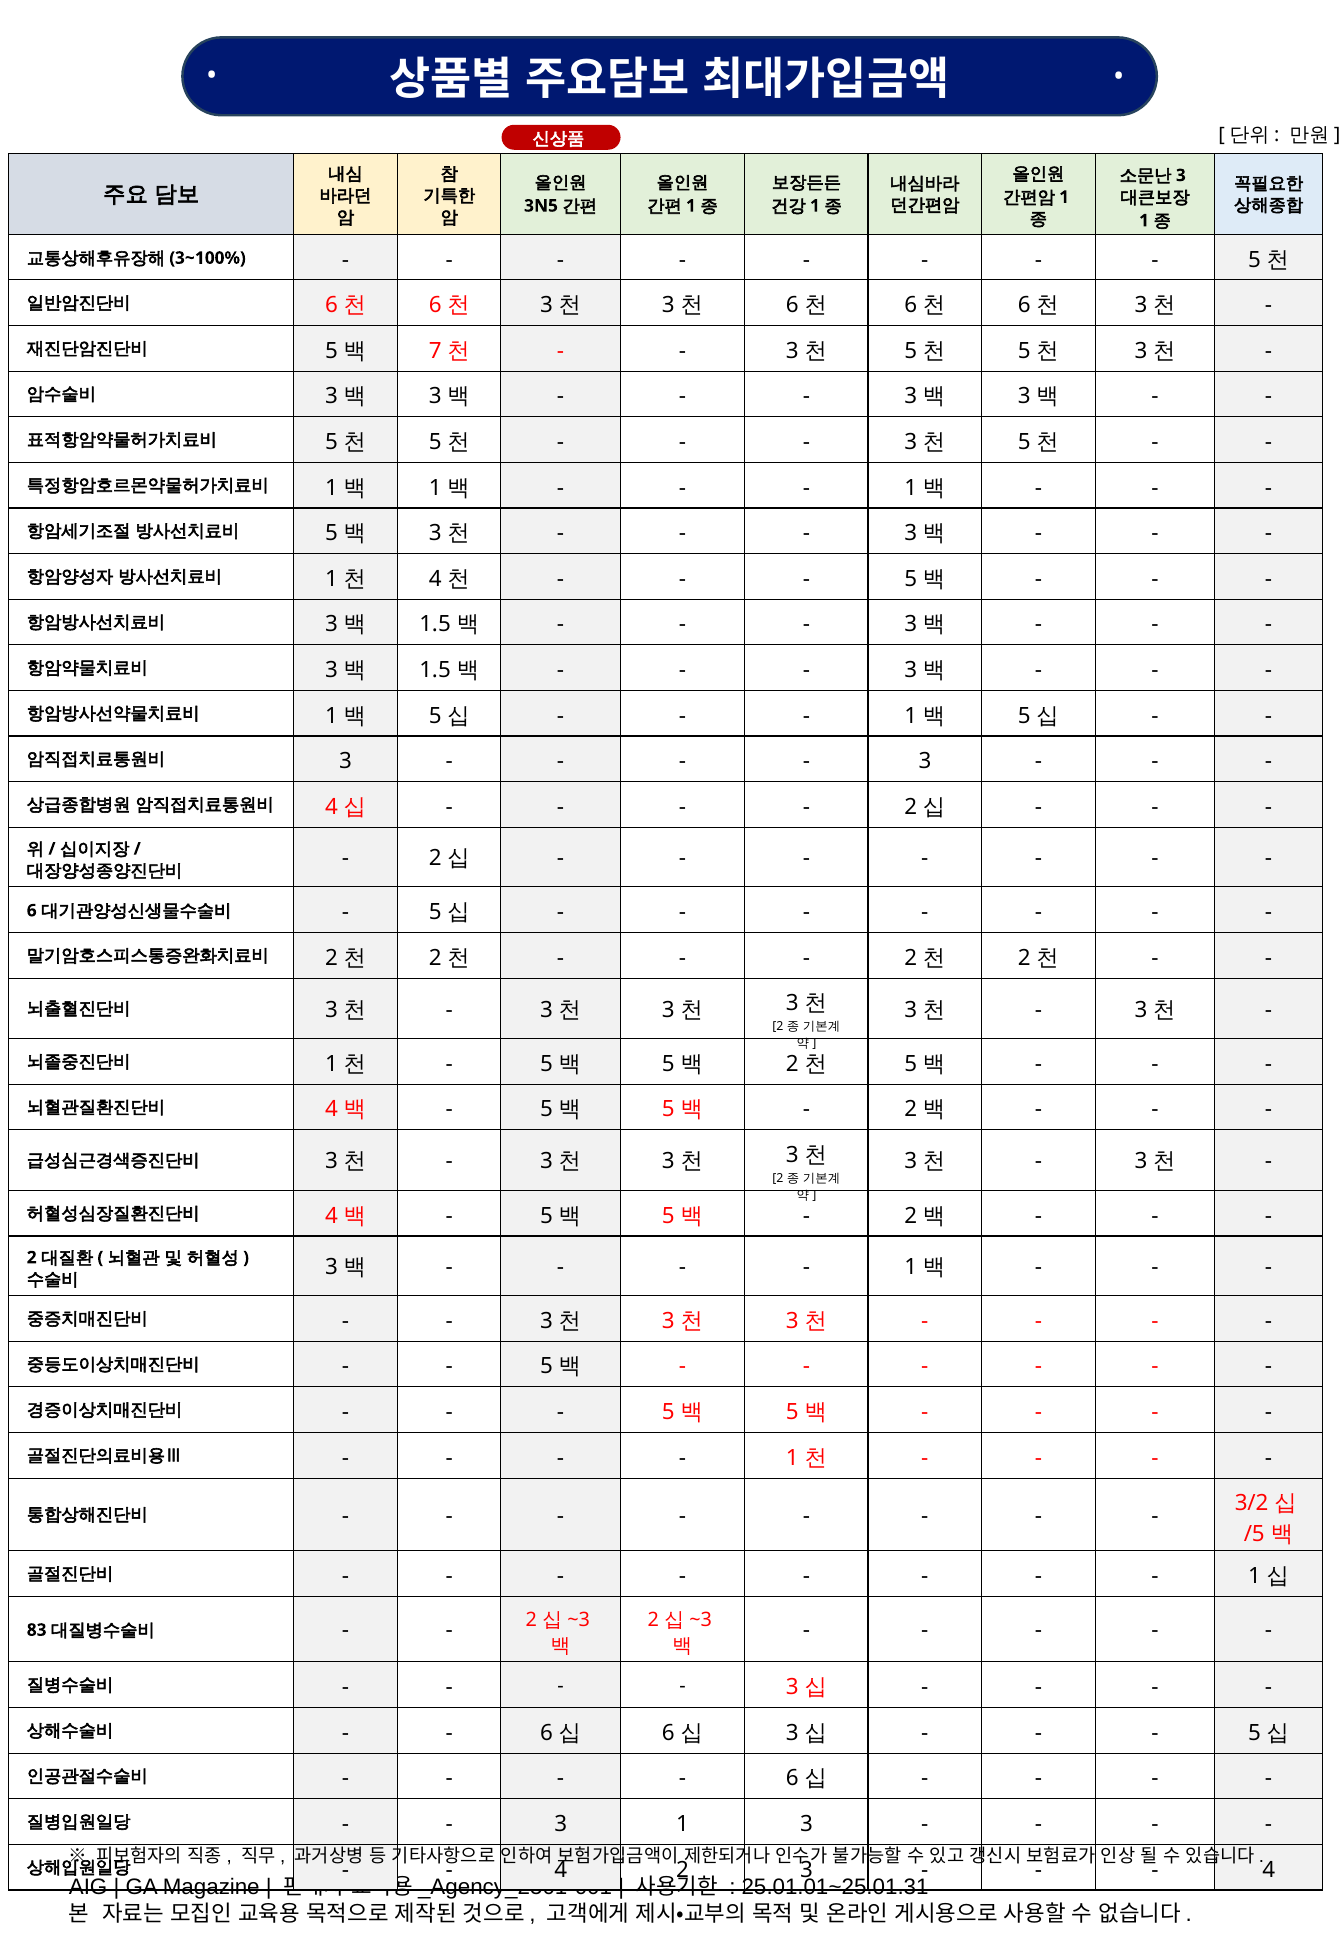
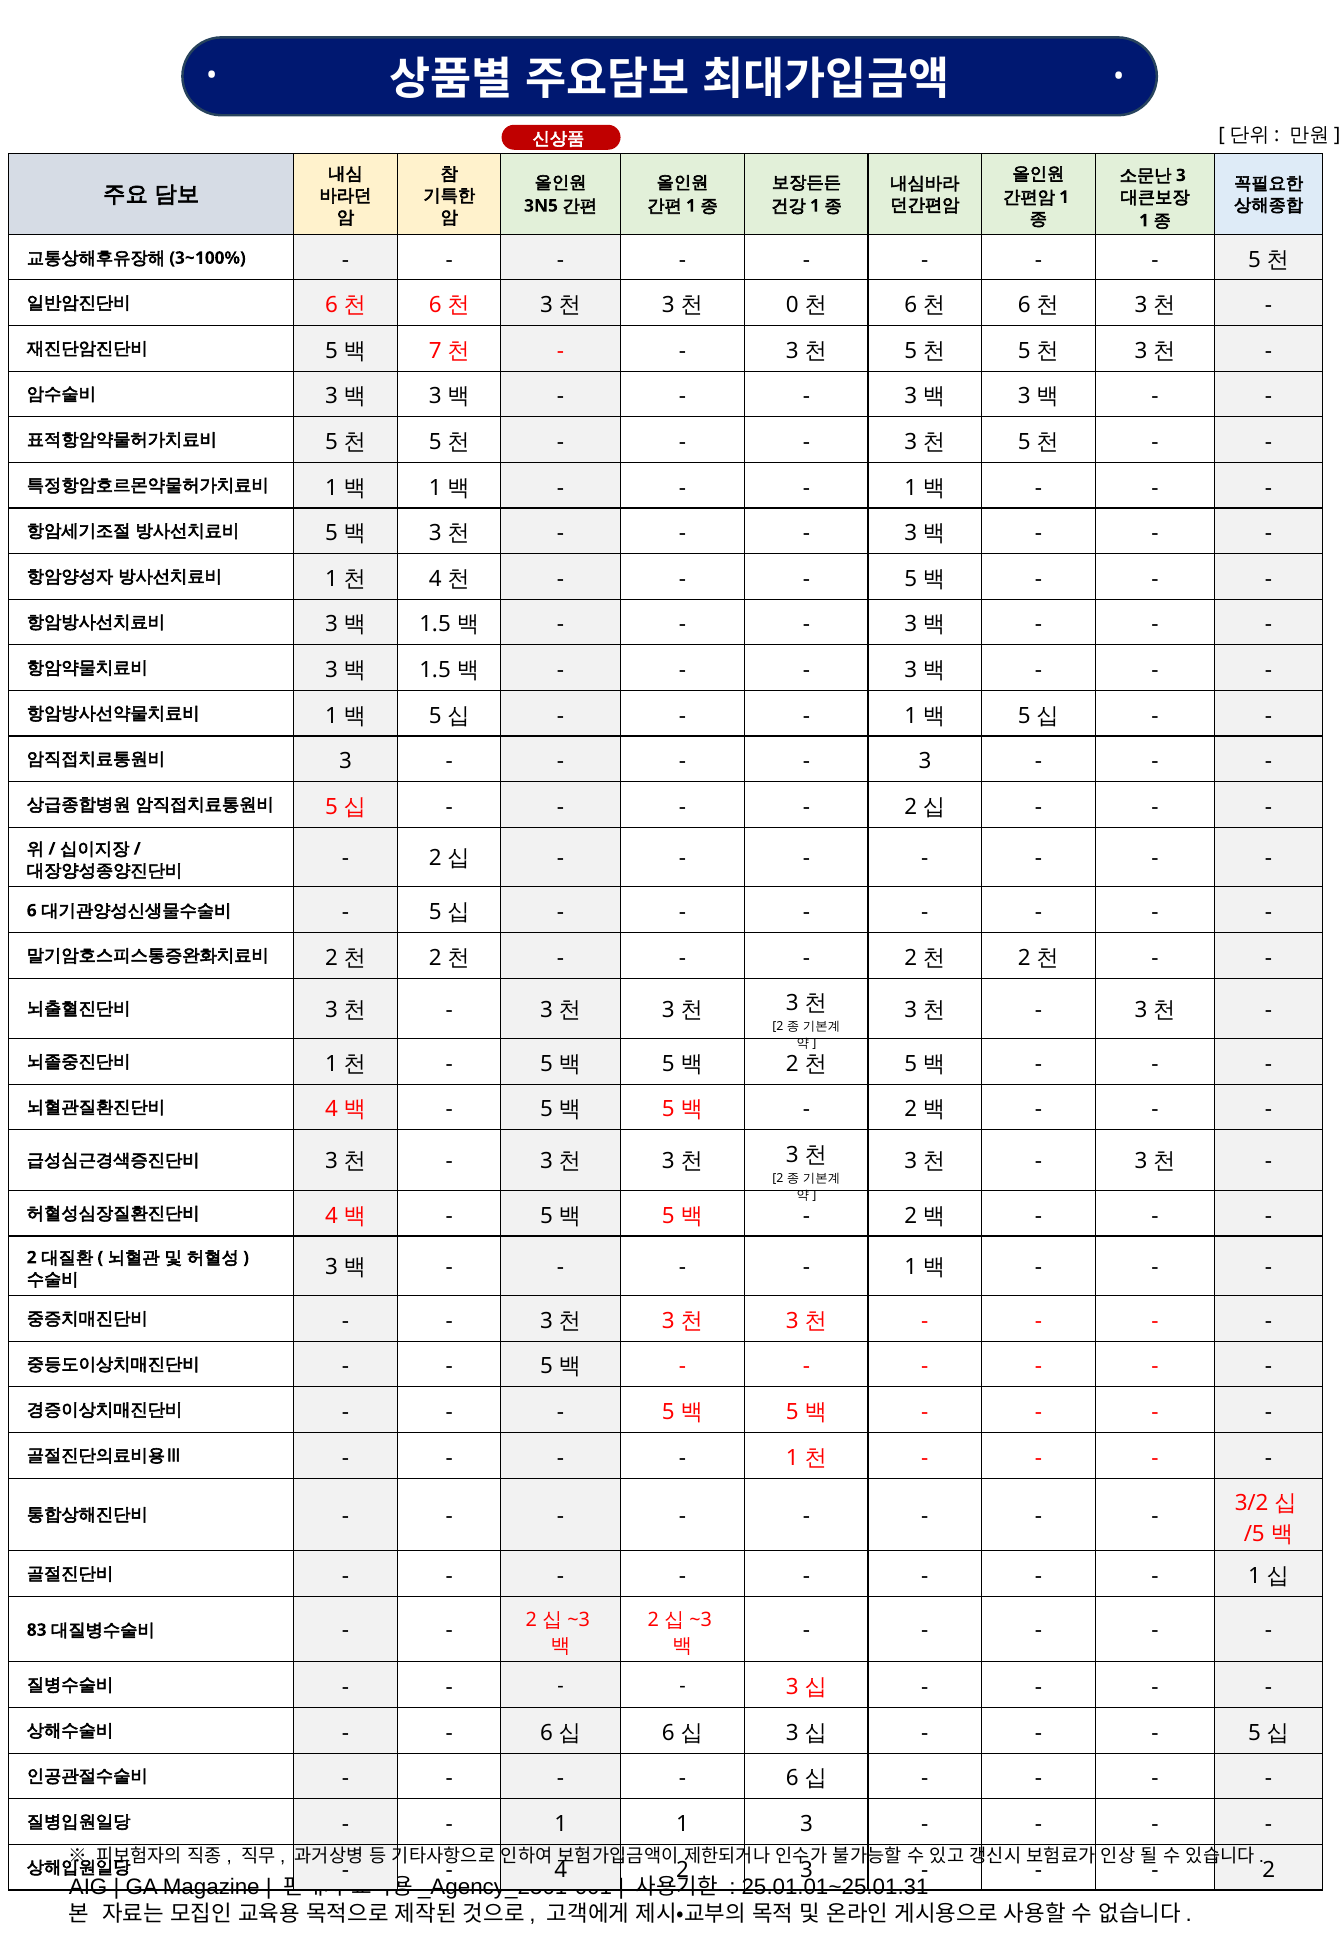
6 at (792, 305): 6 -> 0
4 at (331, 807): 4 -> 5
3 at (561, 1824): 3 -> 1
4 at (1269, 1870): 4 -> 2
